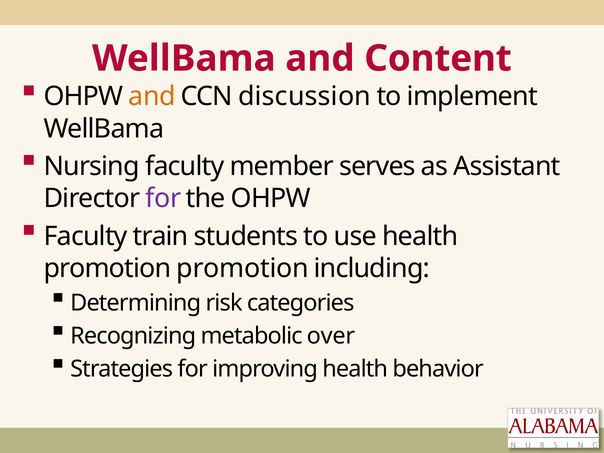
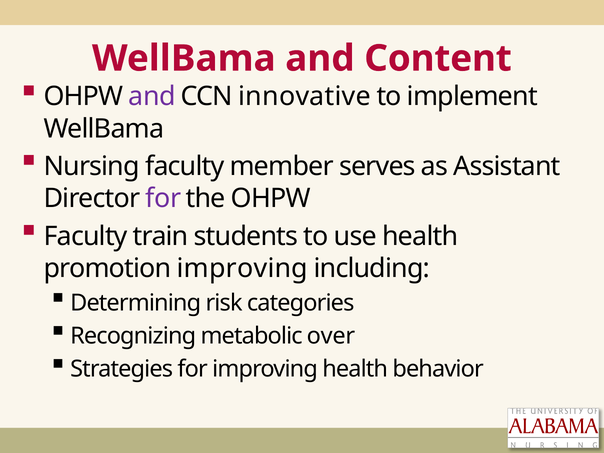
and at (152, 97) colour: orange -> purple
discussion: discussion -> innovative
promotion promotion: promotion -> improving
